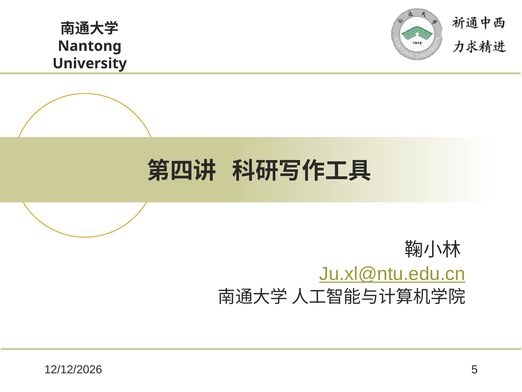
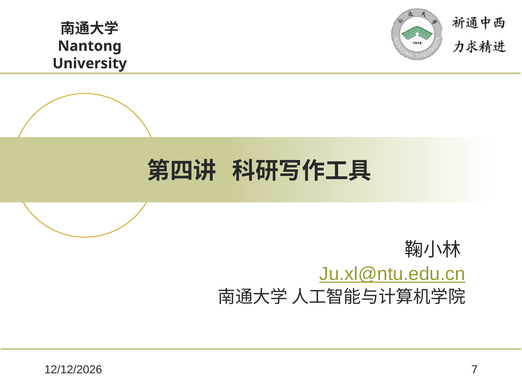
5: 5 -> 7
